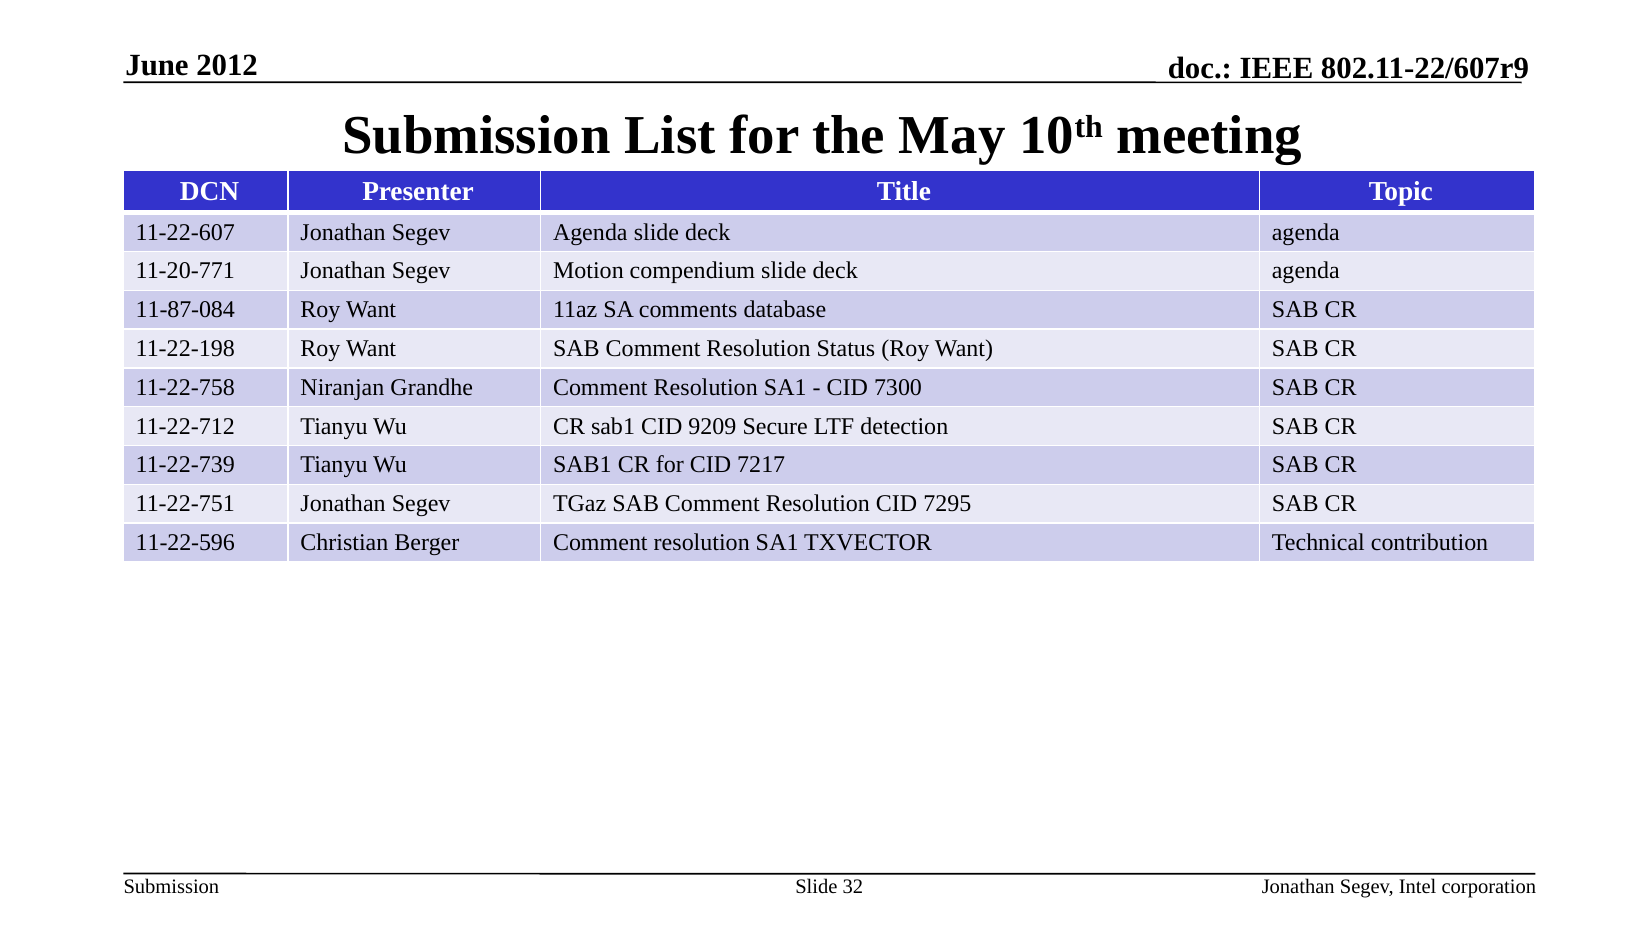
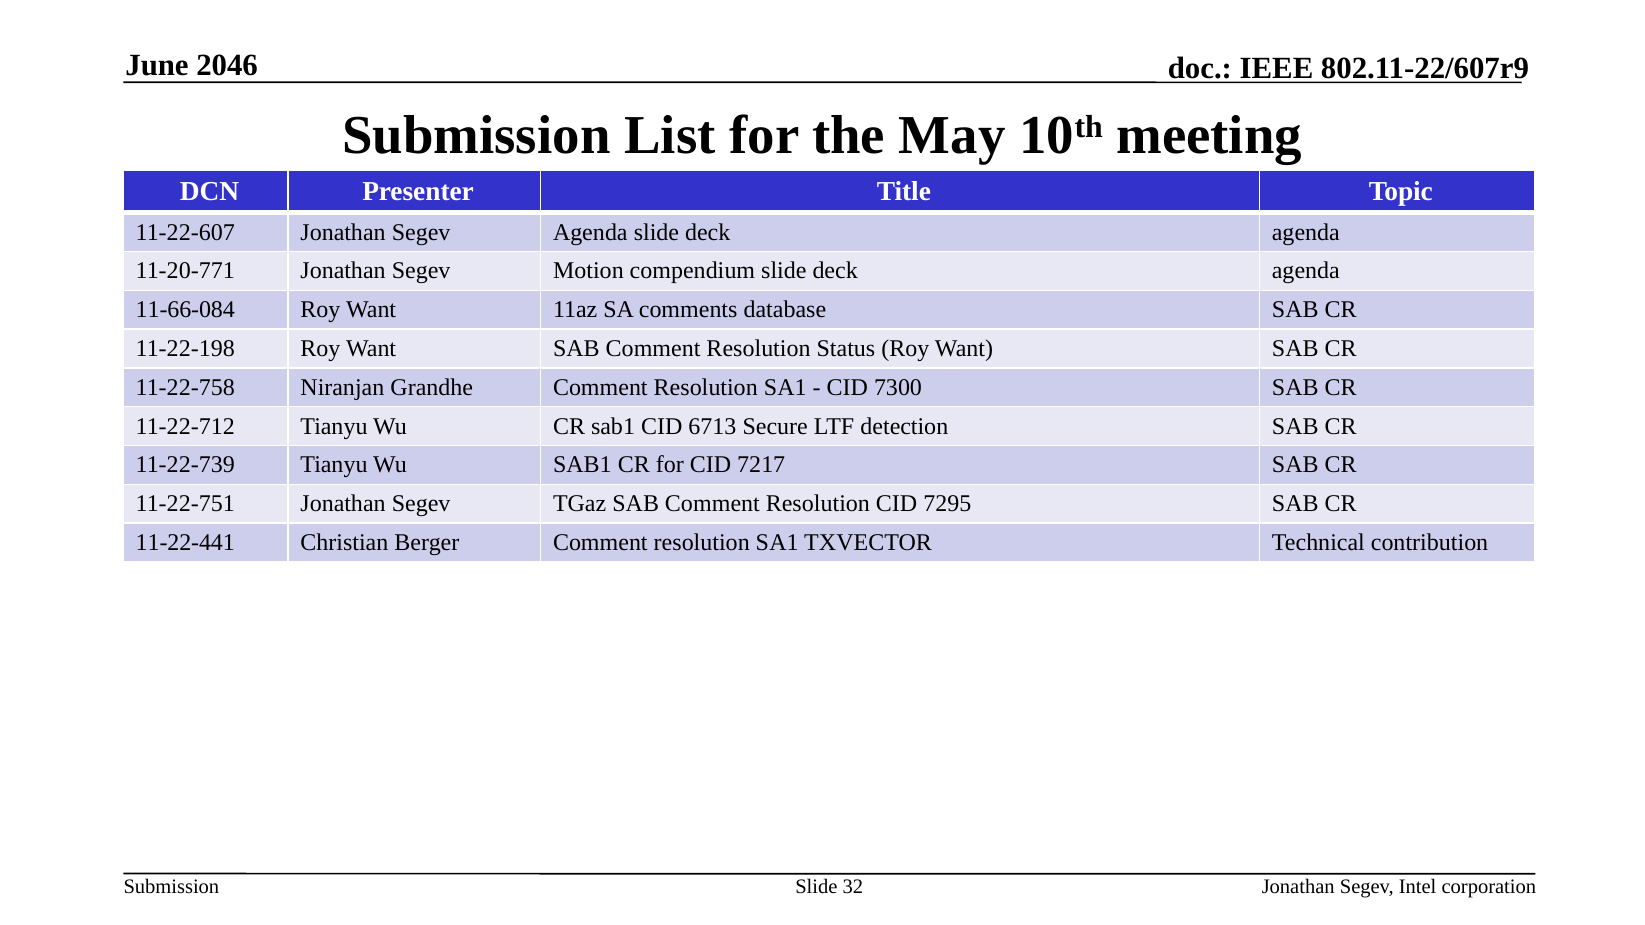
2012: 2012 -> 2046
11-87-084: 11-87-084 -> 11-66-084
9209: 9209 -> 6713
11-22-596: 11-22-596 -> 11-22-441
